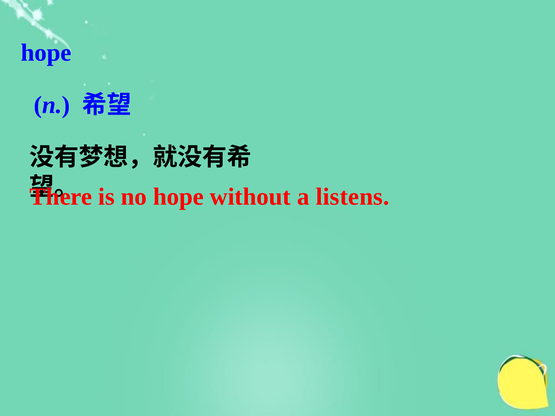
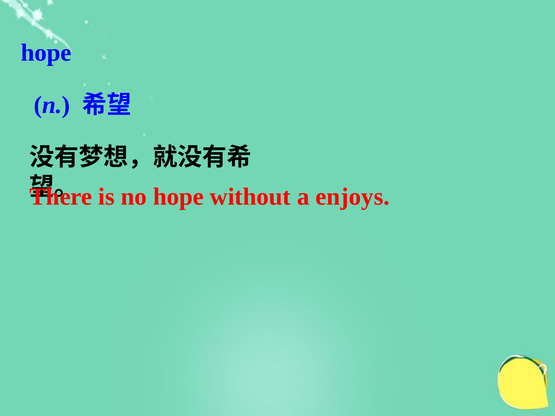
listens: listens -> enjoys
